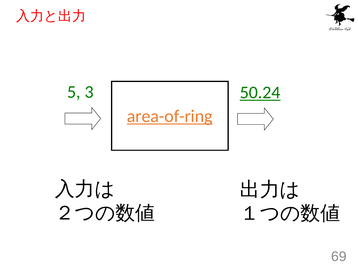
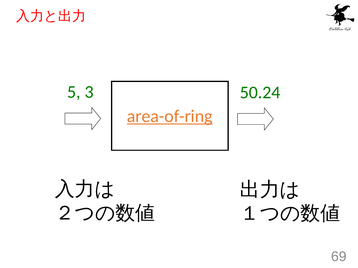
50.24 underline: present -> none
